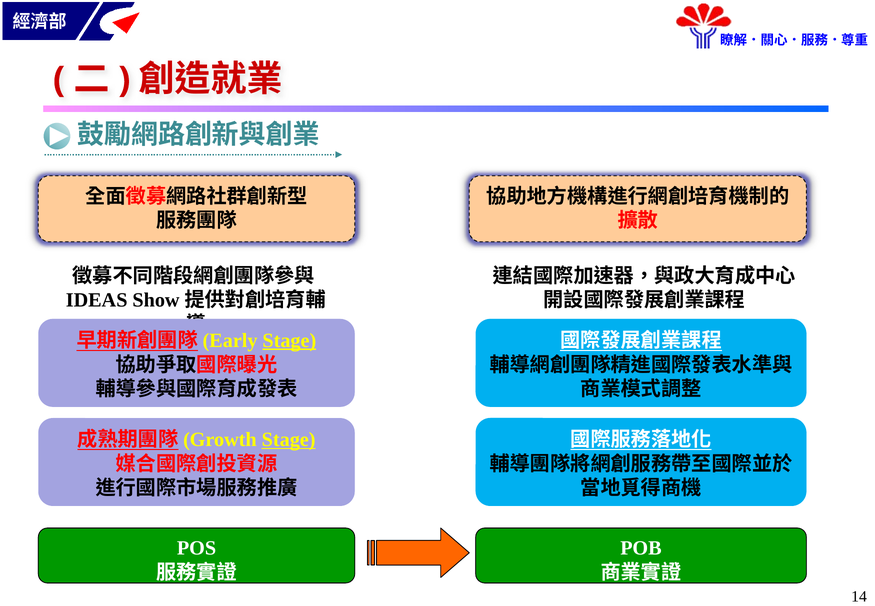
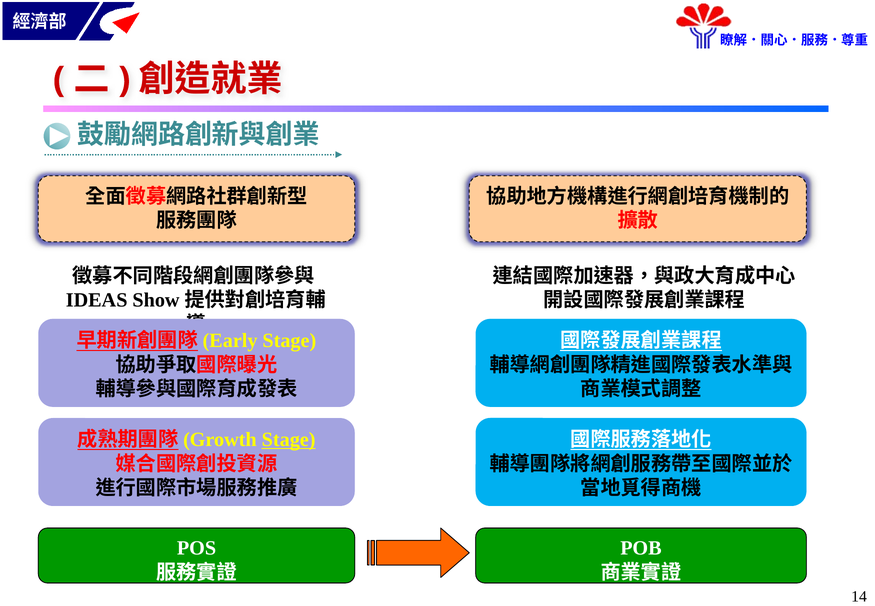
Stage at (289, 341) underline: present -> none
